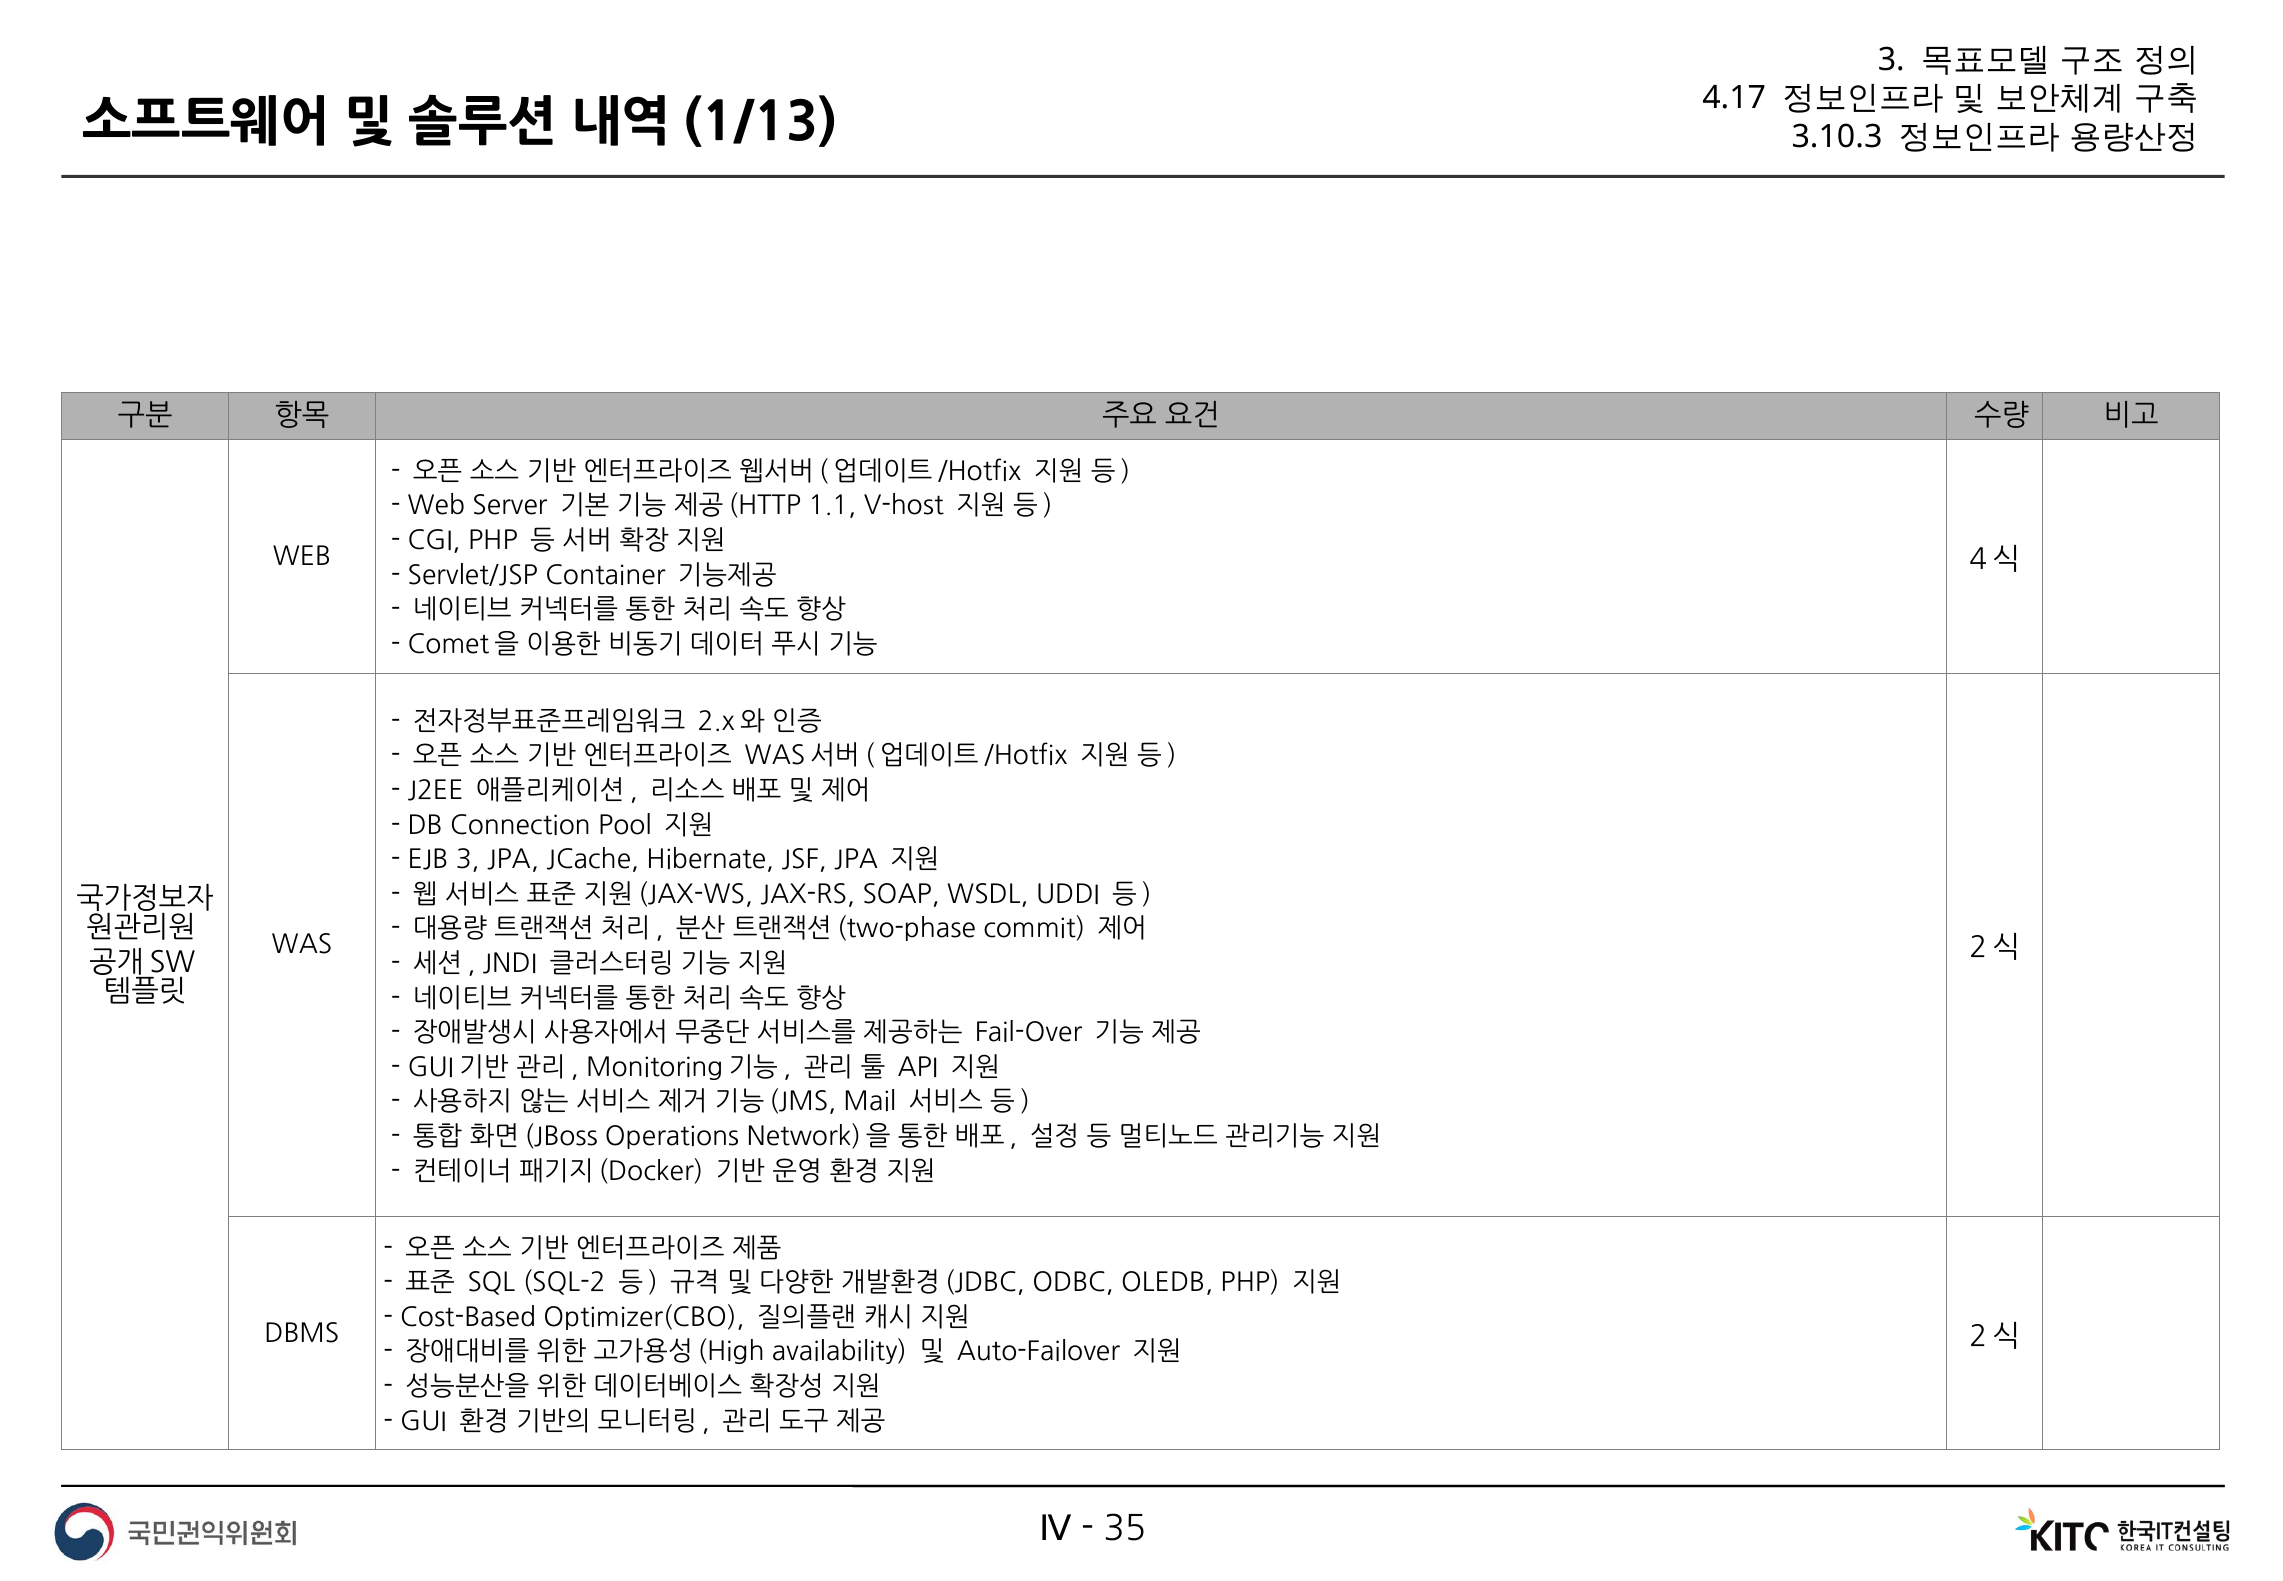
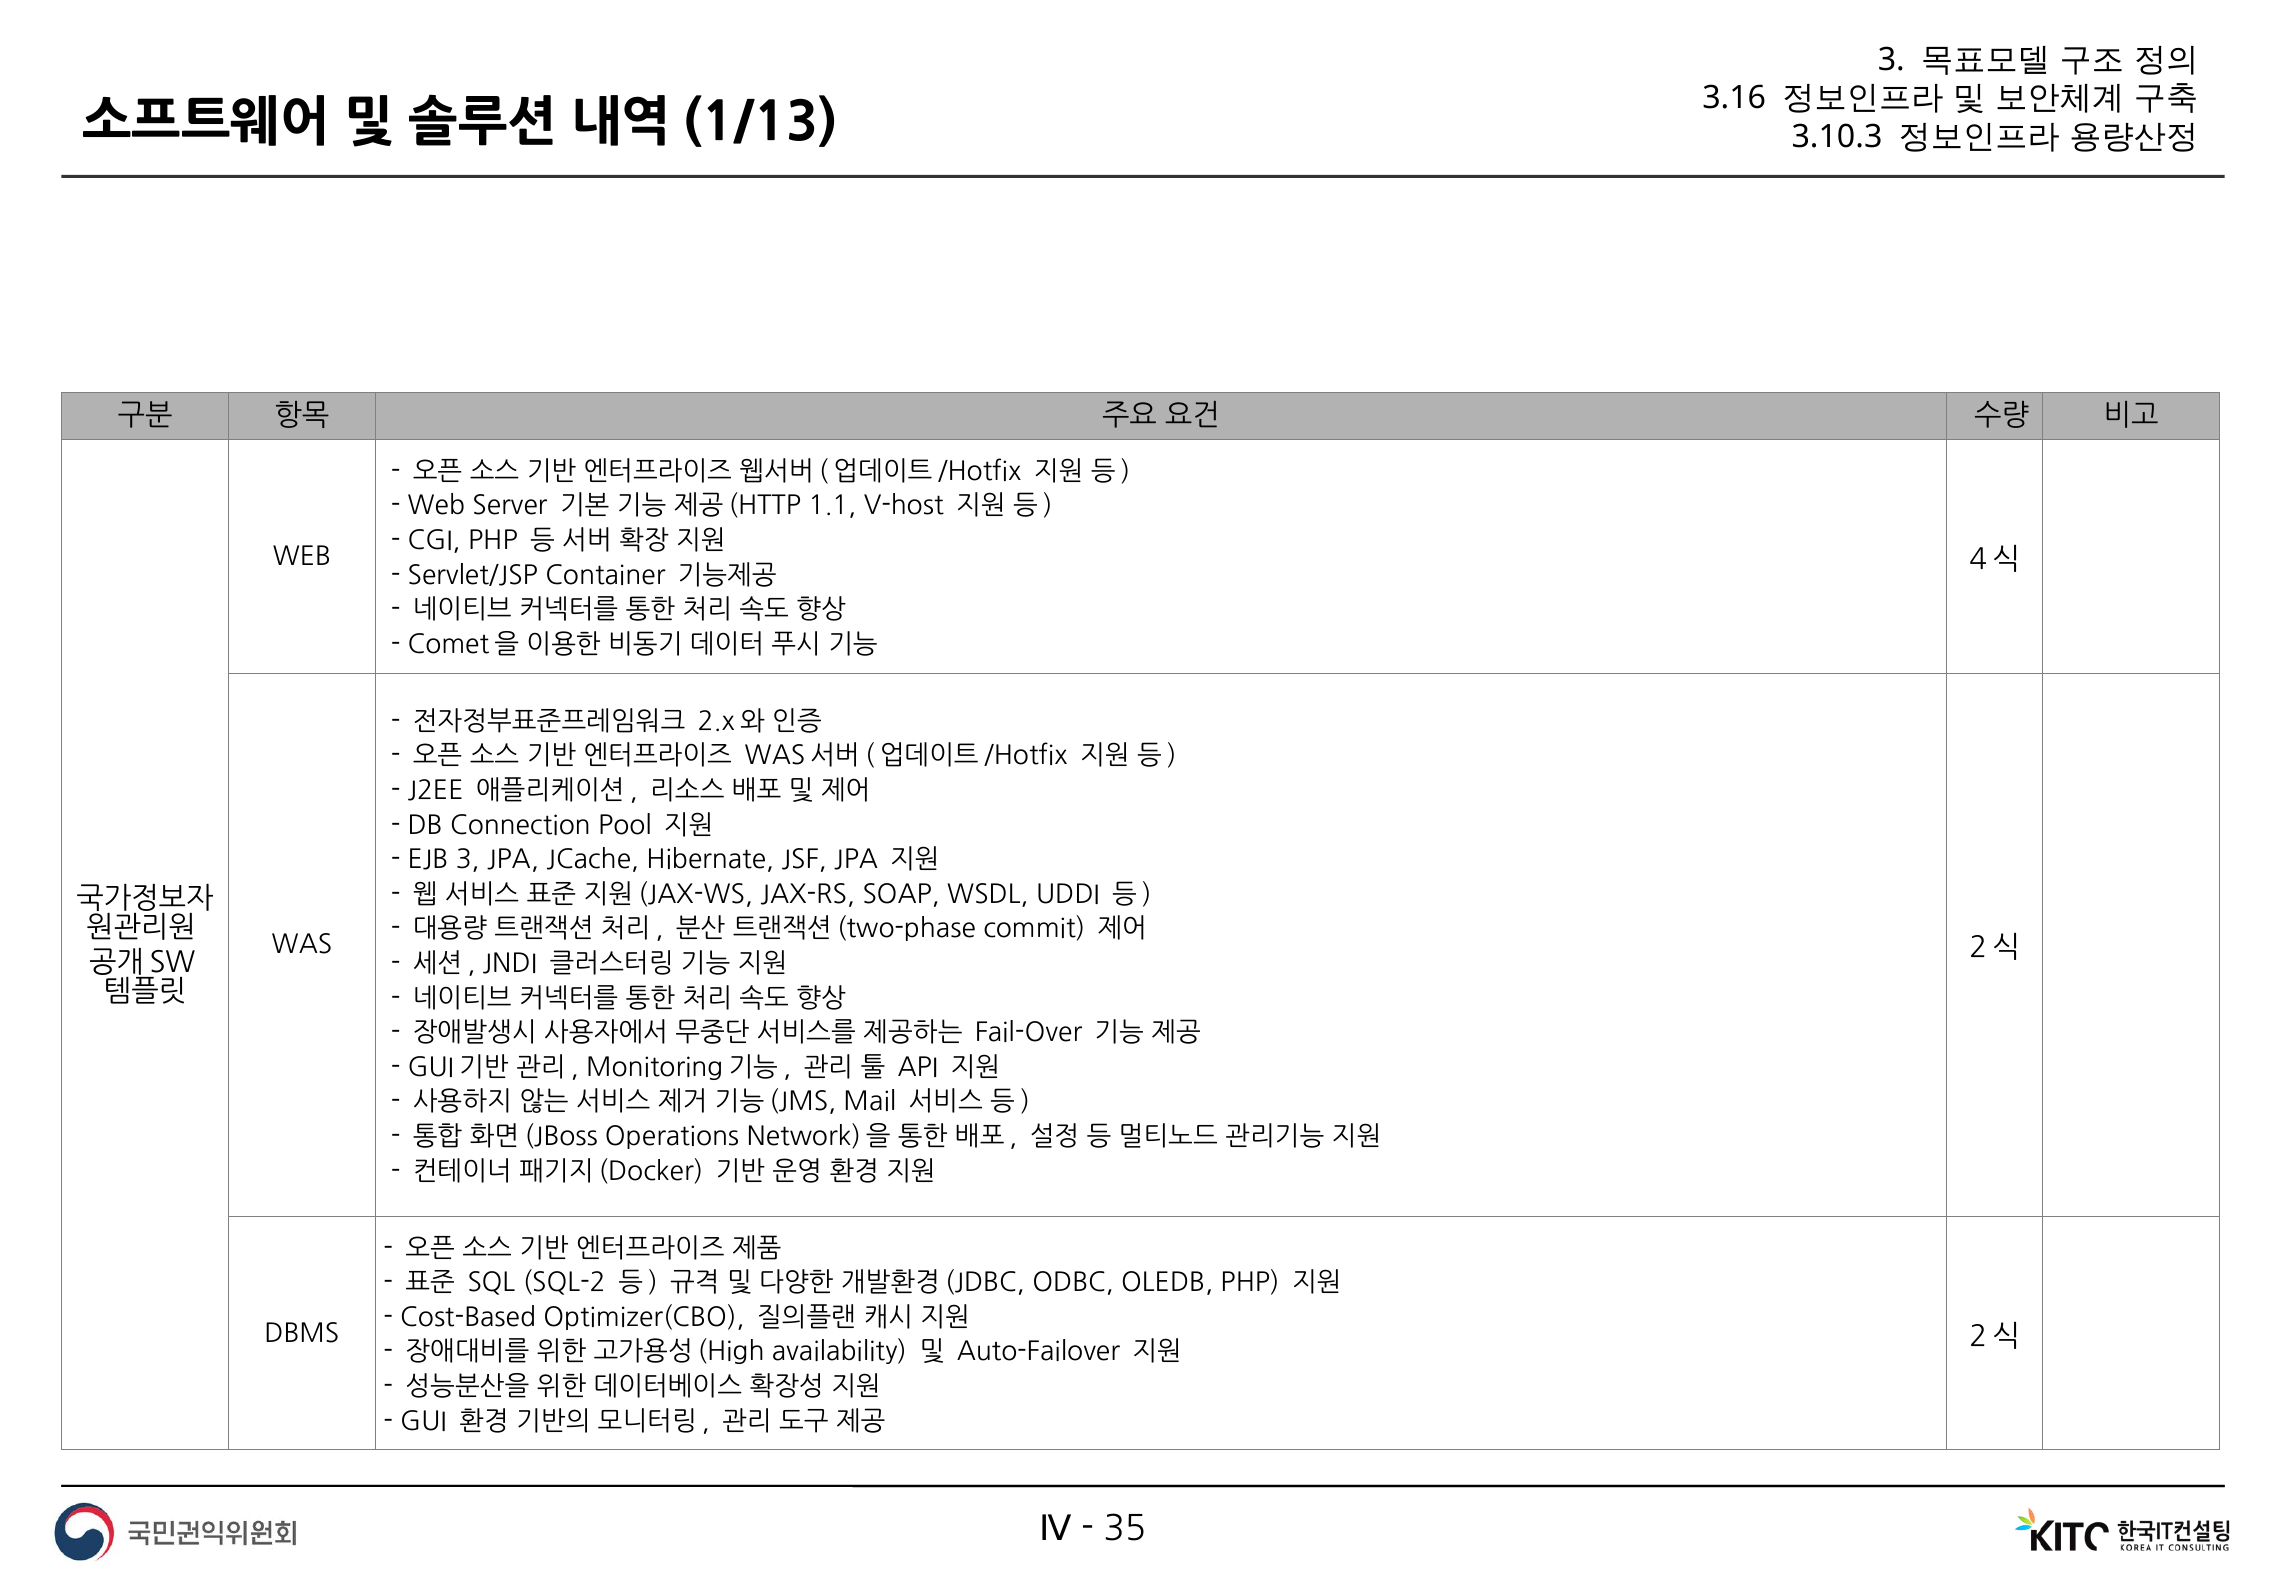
4.17: 4.17 -> 3.16
